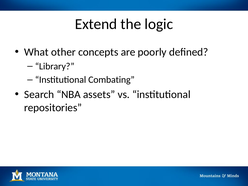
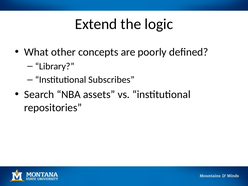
Combating: Combating -> Subscribes
